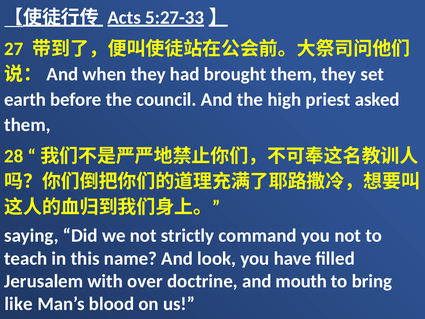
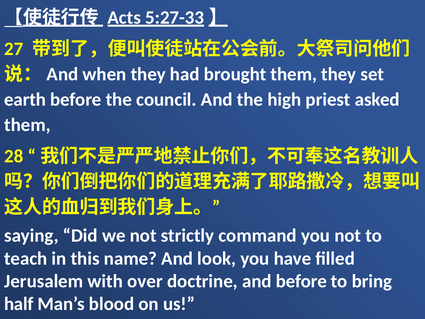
and mouth: mouth -> before
like: like -> half
